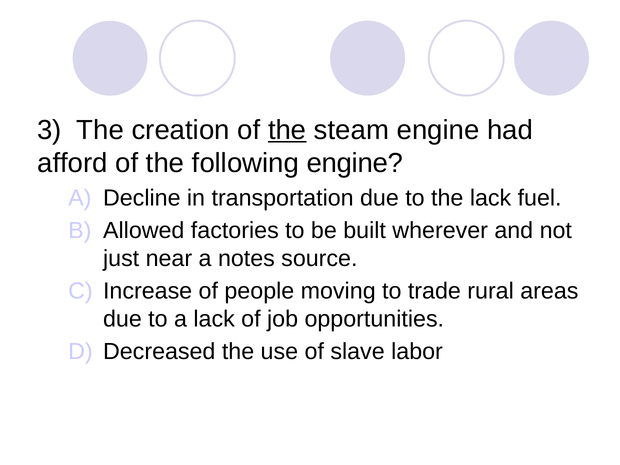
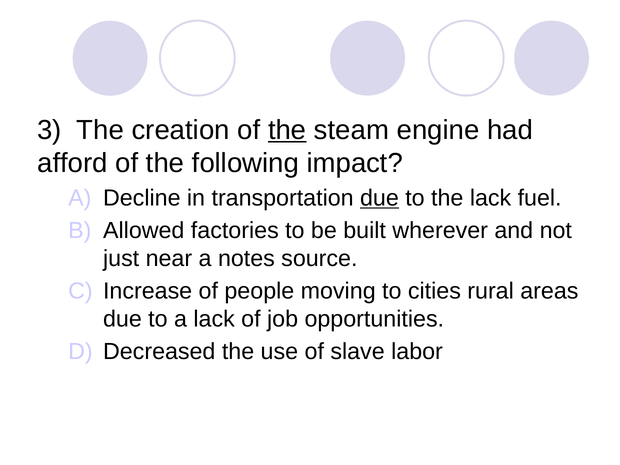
following engine: engine -> impact
due at (379, 198) underline: none -> present
trade: trade -> cities
